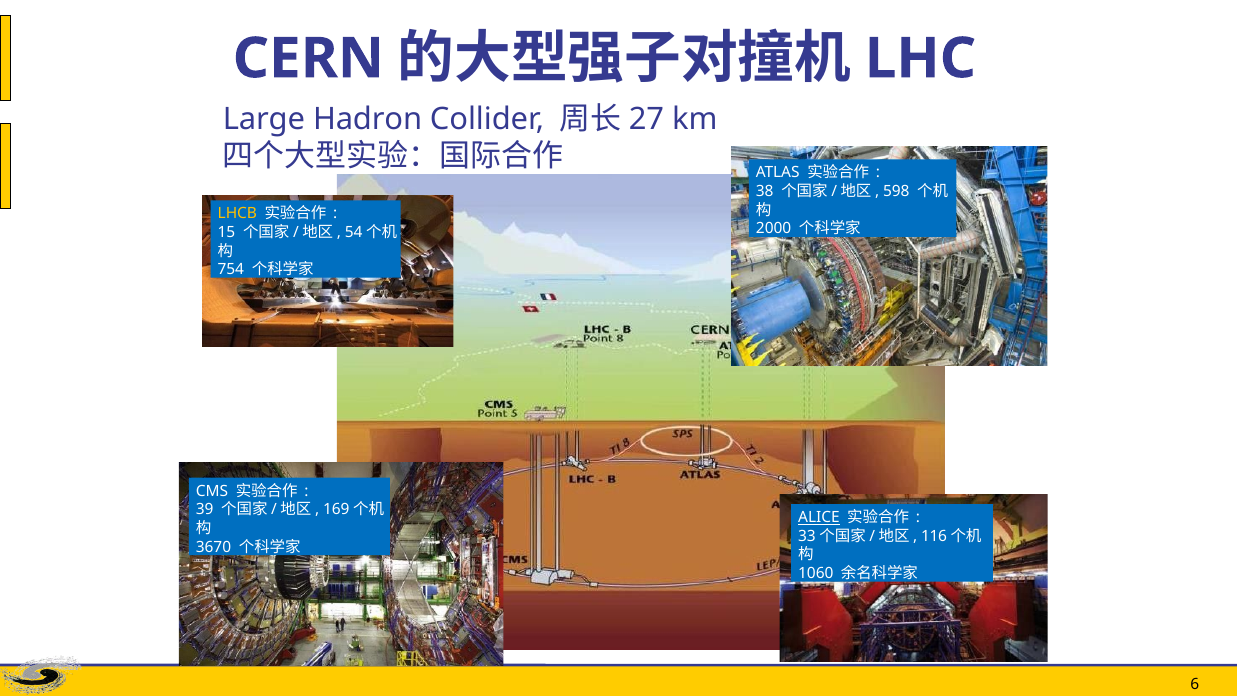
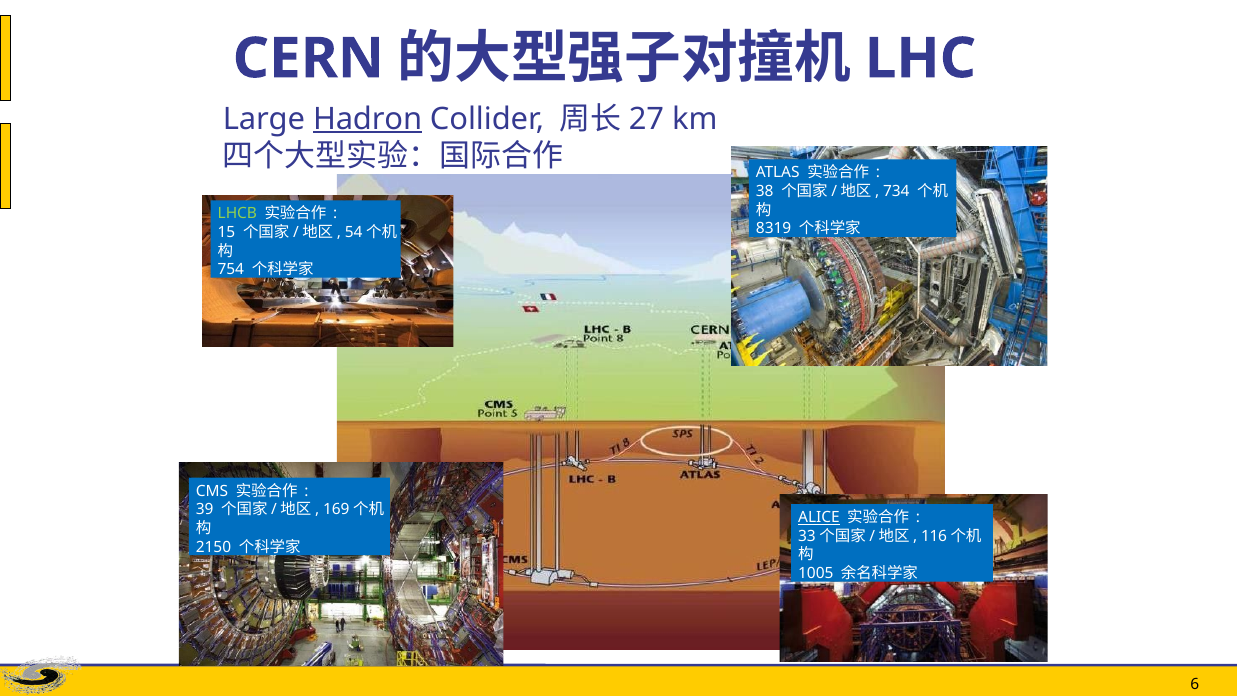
Hadron underline: none -> present
598: 598 -> 734
LHCB colour: yellow -> light green
2000: 2000 -> 8319
3670: 3670 -> 2150
1060: 1060 -> 1005
